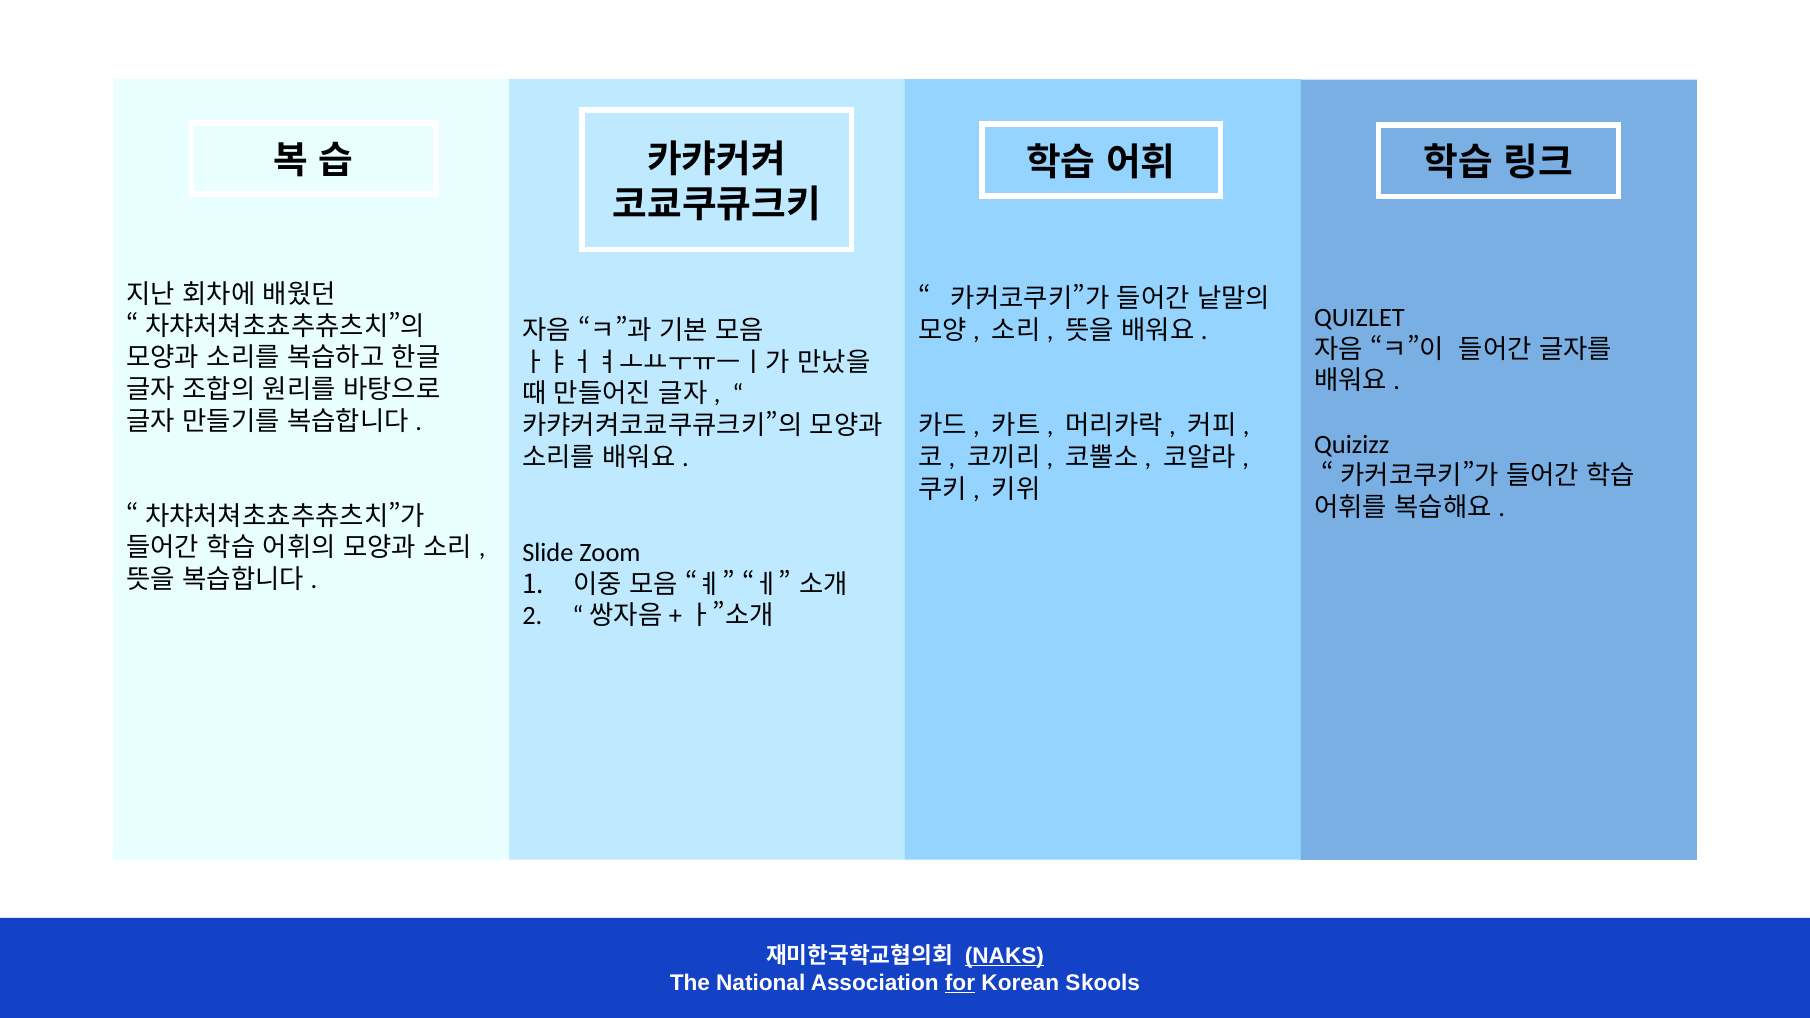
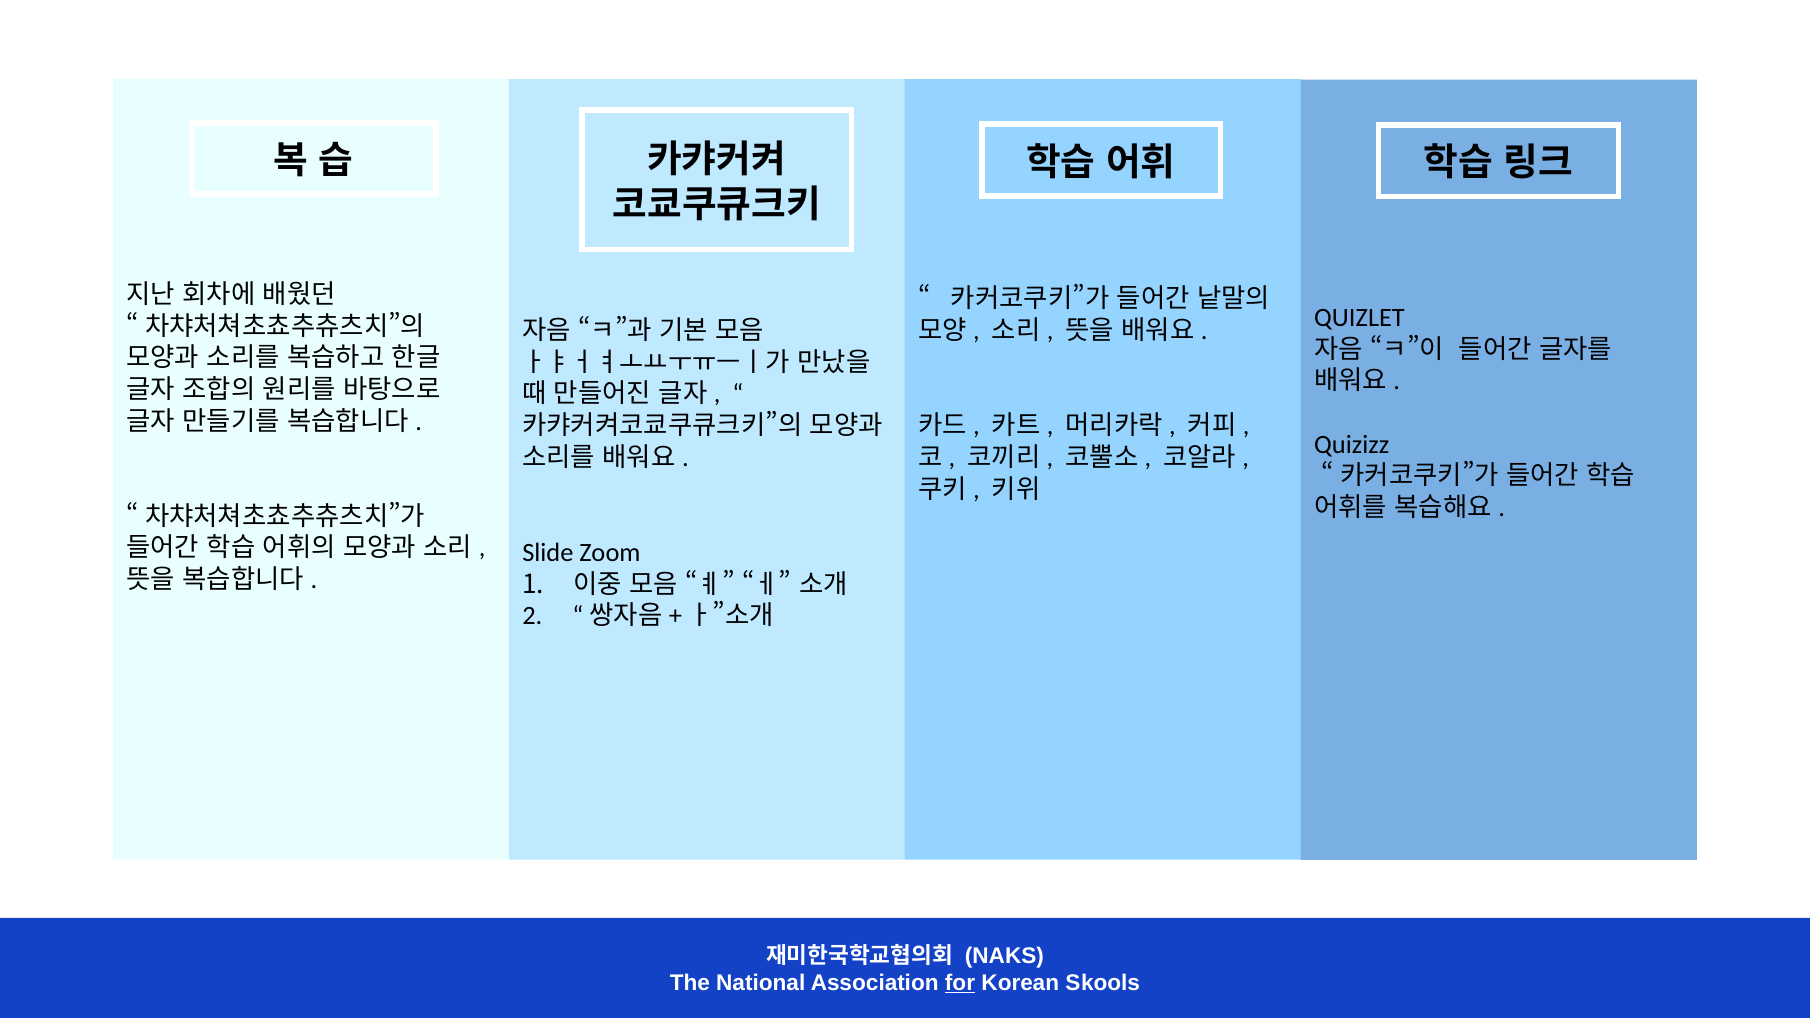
NAKS underline: present -> none
